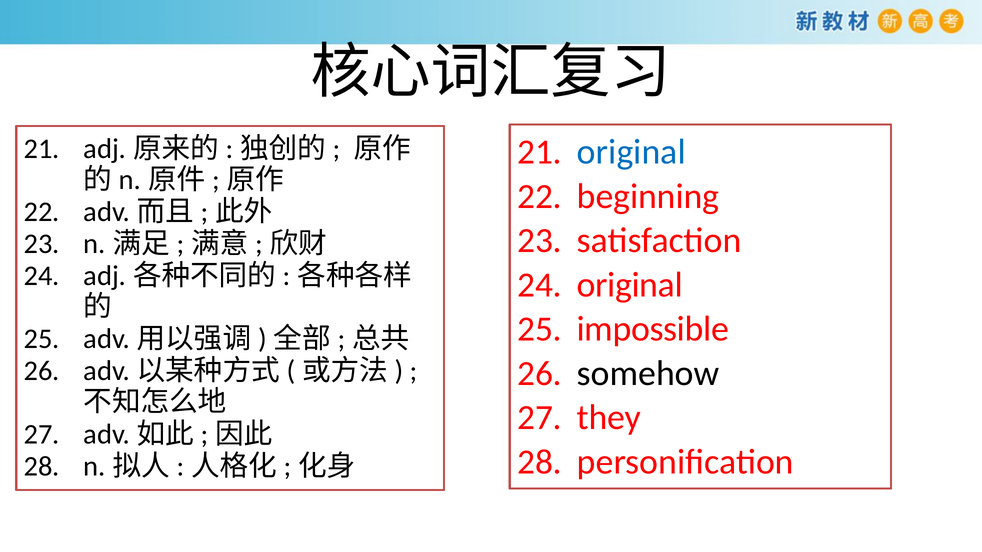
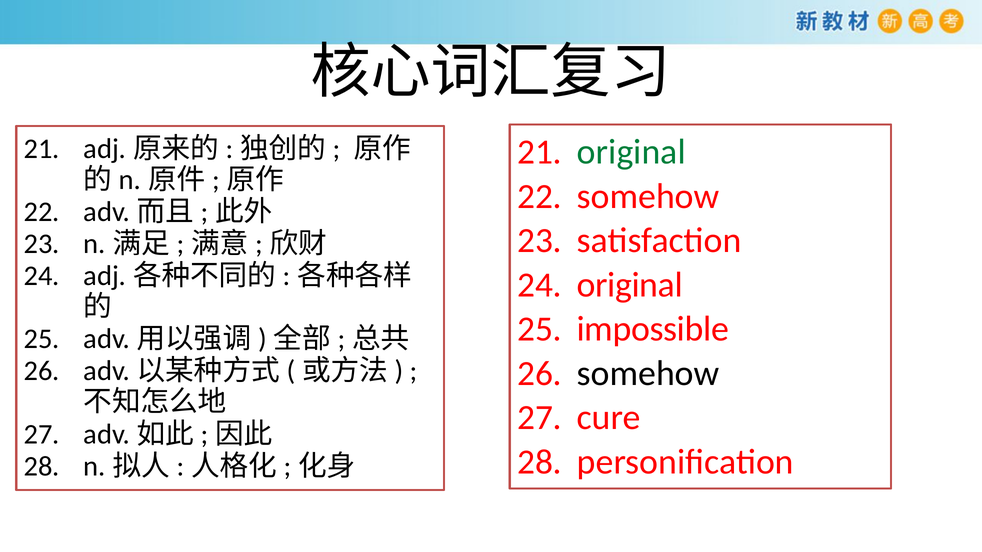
original at (631, 152) colour: blue -> green
beginning at (648, 196): beginning -> somehow
they: they -> cure
